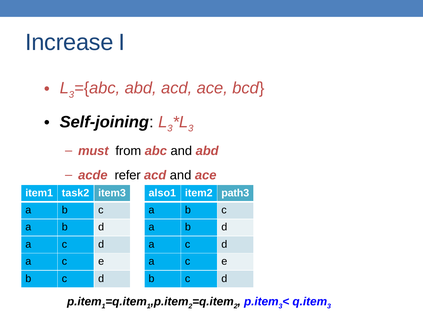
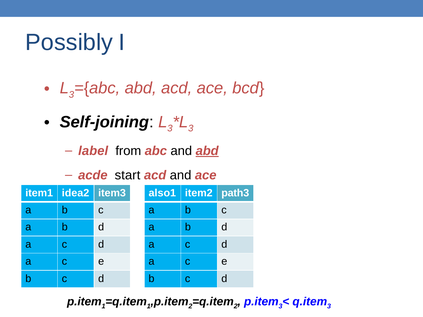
Increase: Increase -> Possibly
must: must -> label
abd at (207, 151) underline: none -> present
refer: refer -> start
task2: task2 -> idea2
